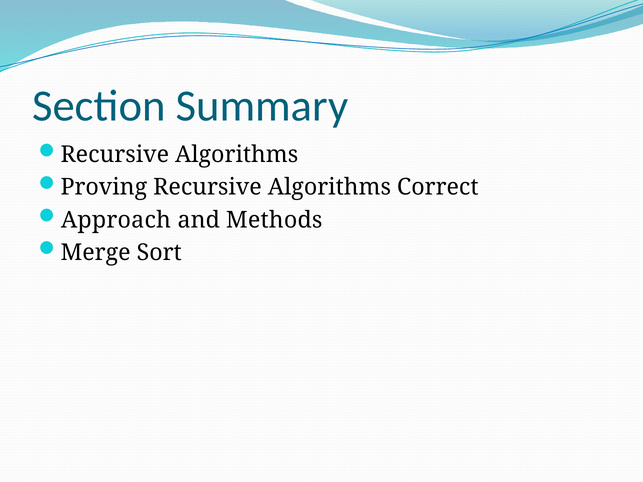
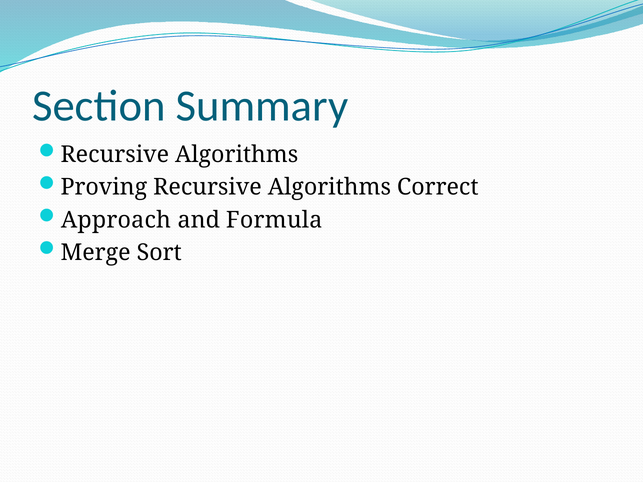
Methods: Methods -> Formula
